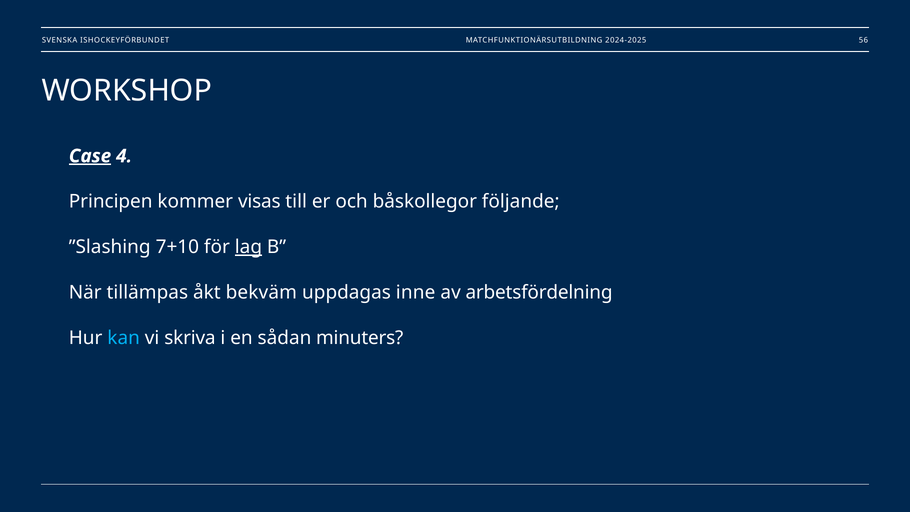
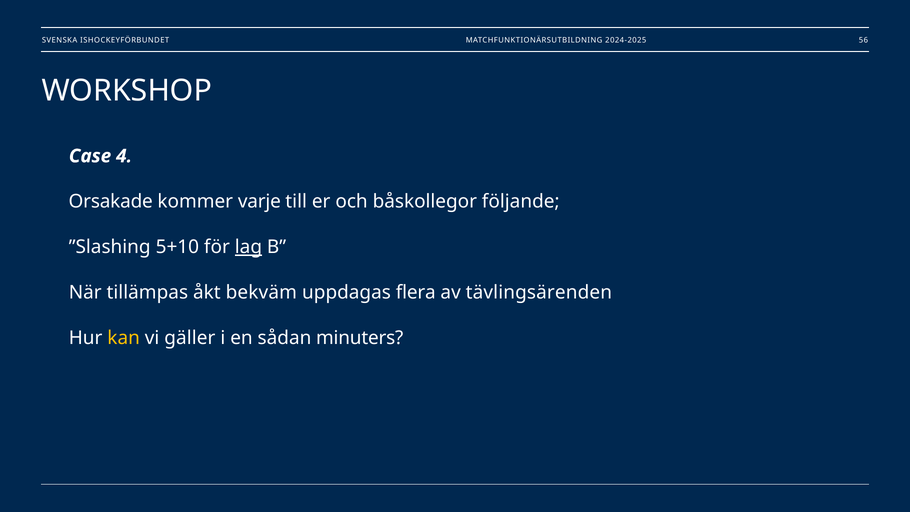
Case underline: present -> none
Principen: Principen -> Orsakade
visas: visas -> varje
7+10: 7+10 -> 5+10
inne: inne -> flera
arbetsfördelning: arbetsfördelning -> tävlingsärenden
kan colour: light blue -> yellow
skriva: skriva -> gäller
